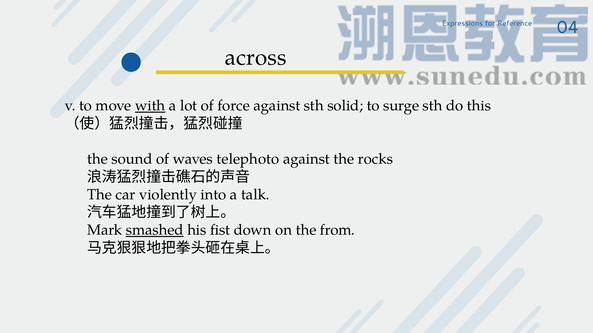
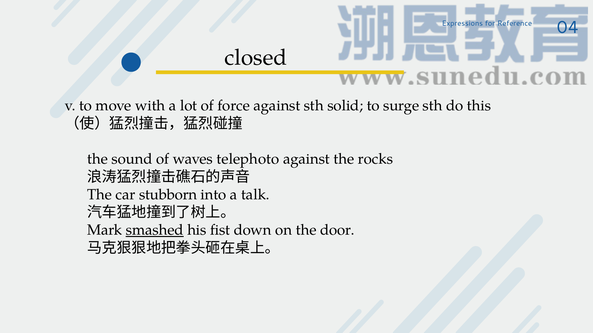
across: across -> closed
with underline: present -> none
violently: violently -> stubborn
from: from -> door
